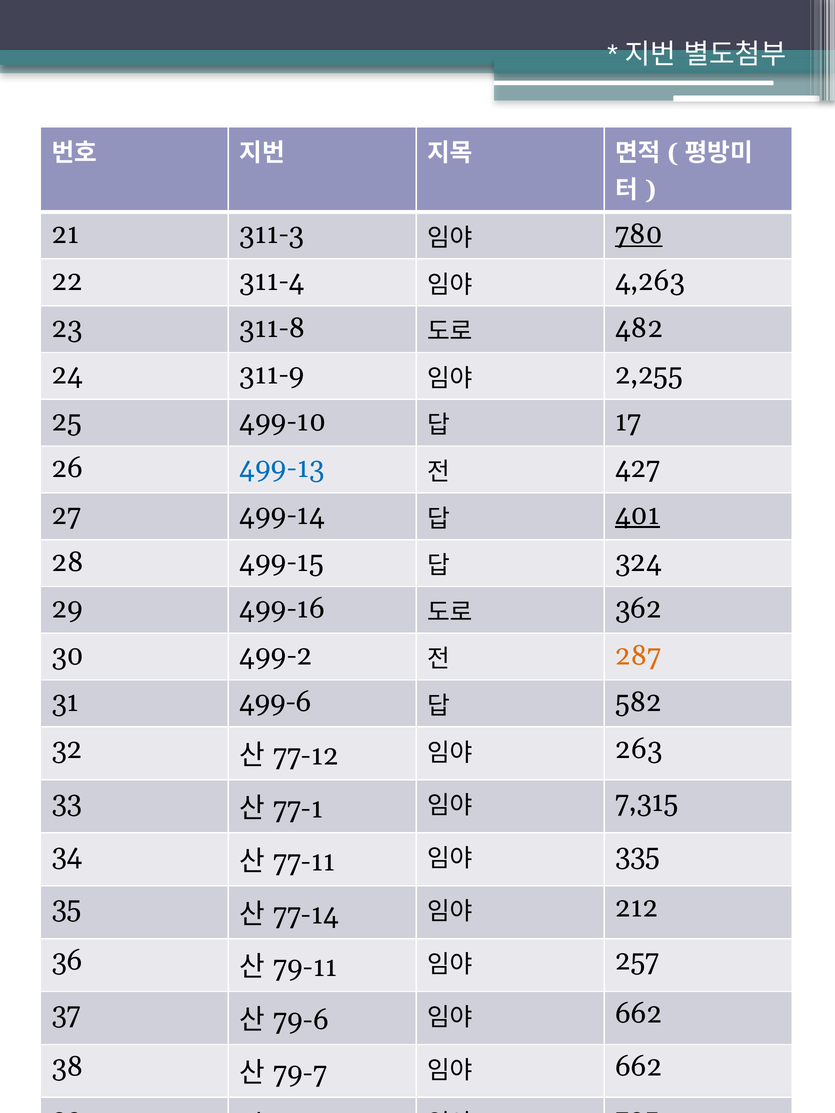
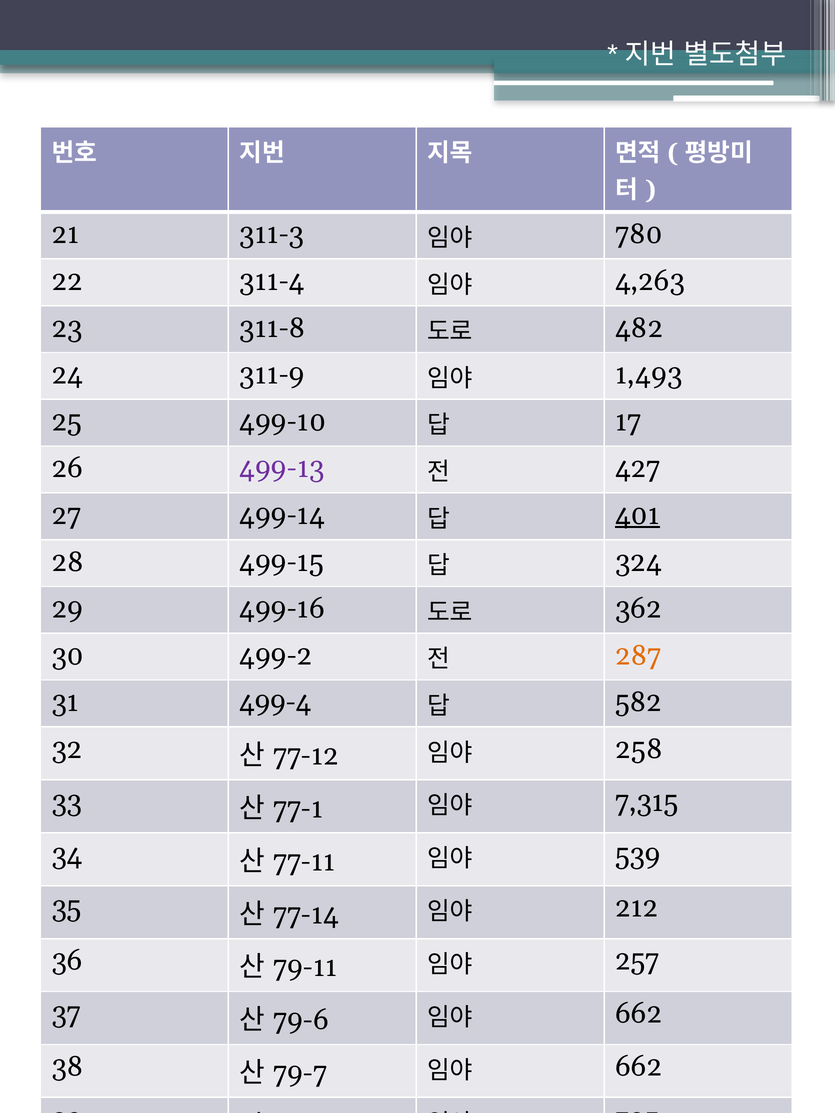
780 underline: present -> none
2,255: 2,255 -> 1,493
499-13 colour: blue -> purple
499-6: 499-6 -> 499-4
263: 263 -> 258
335: 335 -> 539
